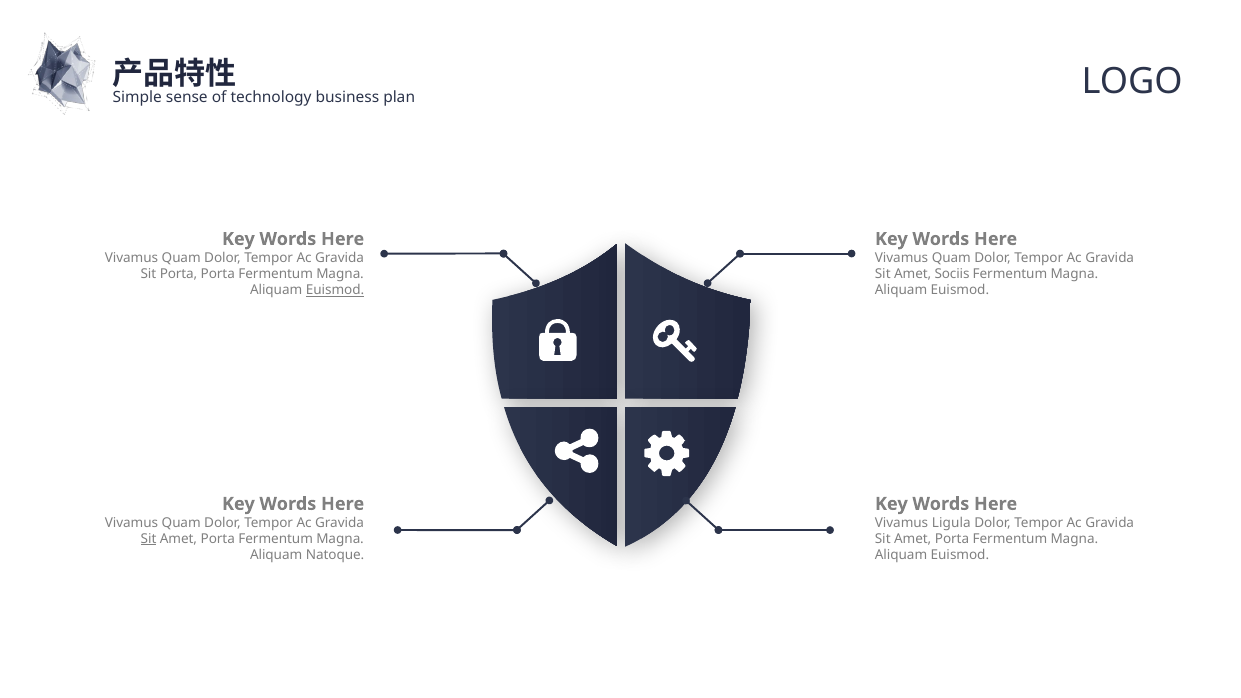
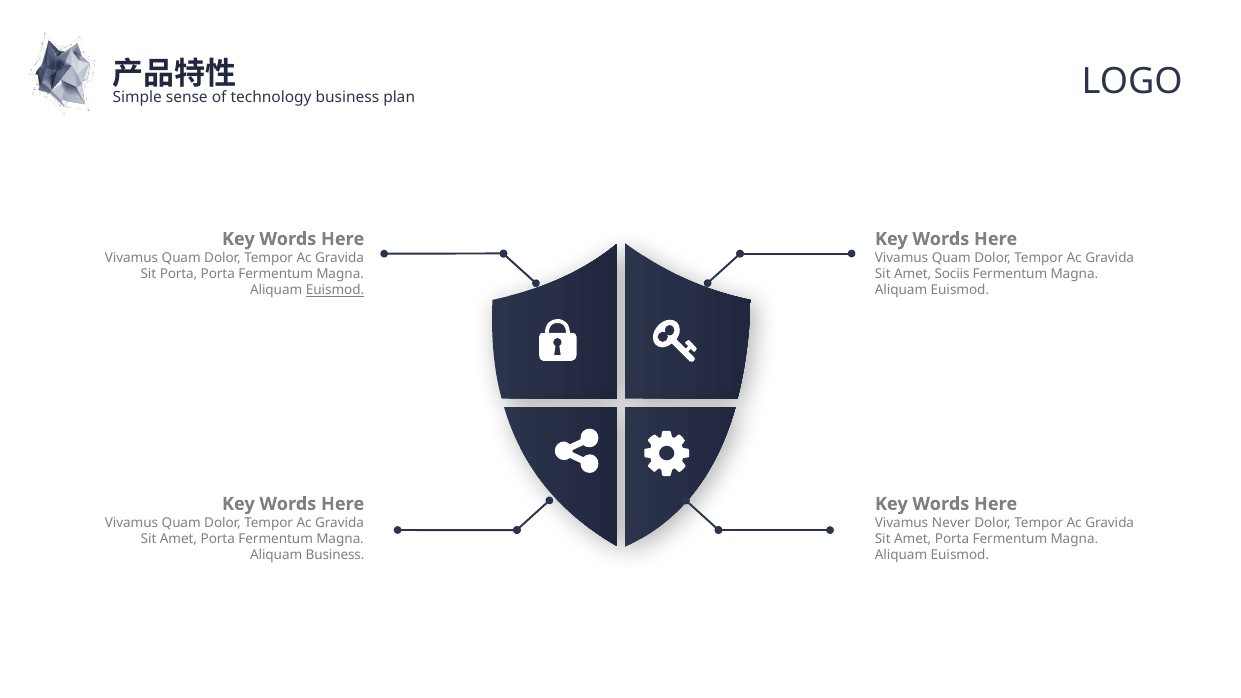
Ligula: Ligula -> Never
Sit at (149, 539) underline: present -> none
Aliquam Natoque: Natoque -> Business
